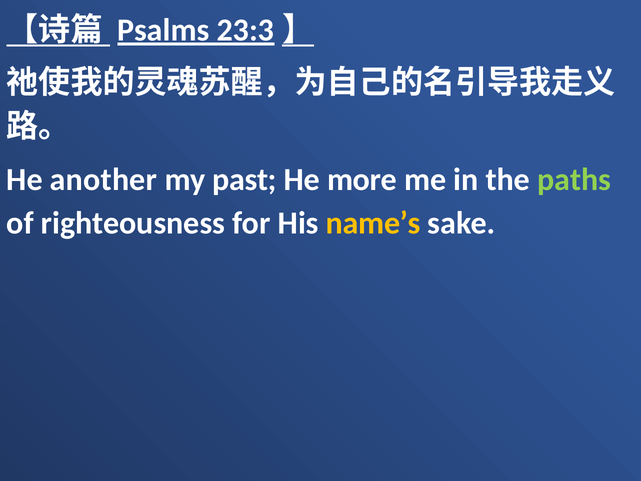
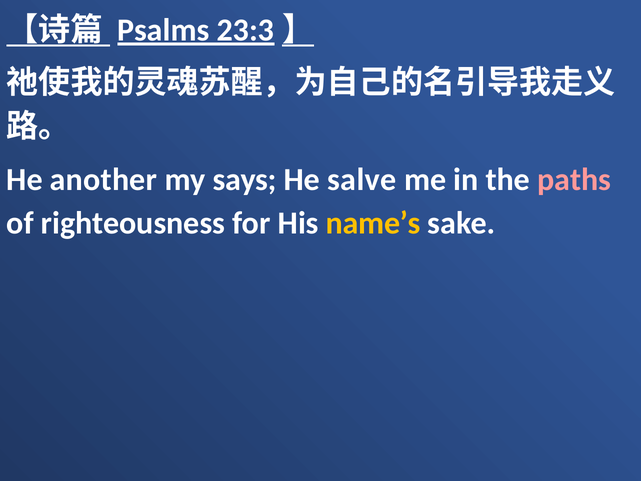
past: past -> says
more: more -> salve
paths colour: light green -> pink
